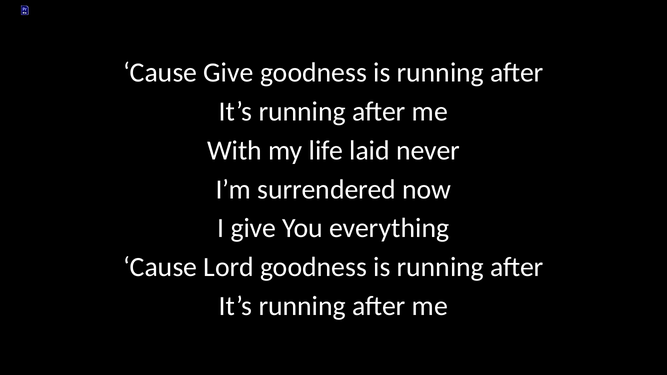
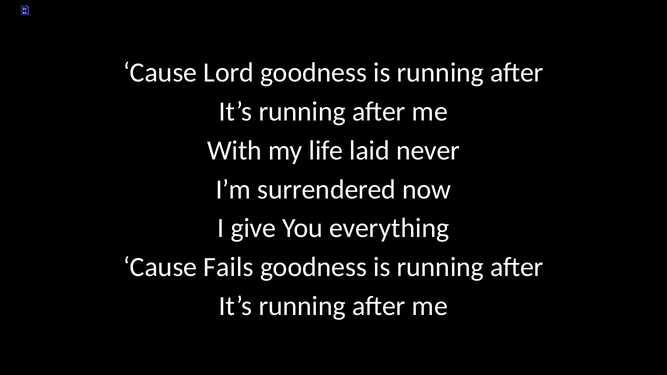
Cause Give: Give -> Lord
Lord: Lord -> Fails
